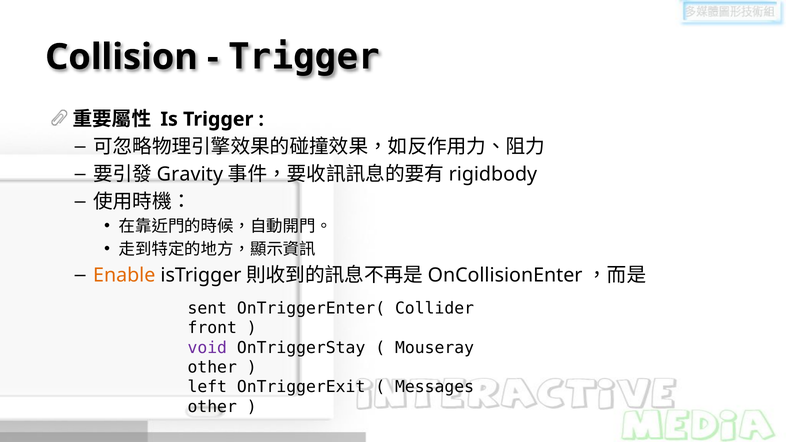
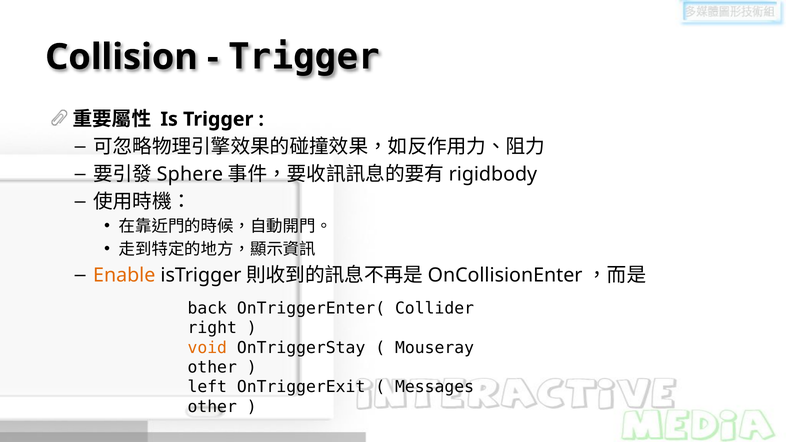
Gravity: Gravity -> Sphere
sent: sent -> back
front: front -> right
void colour: purple -> orange
